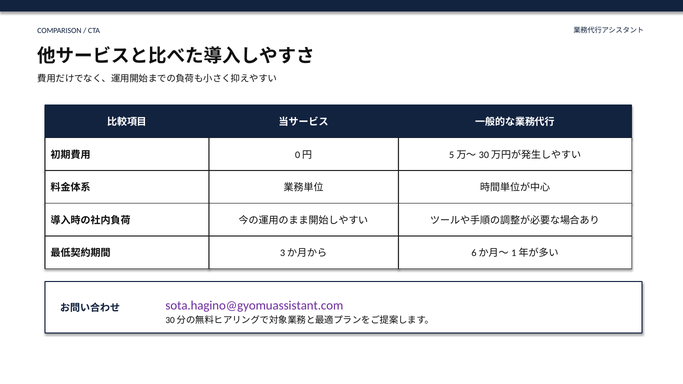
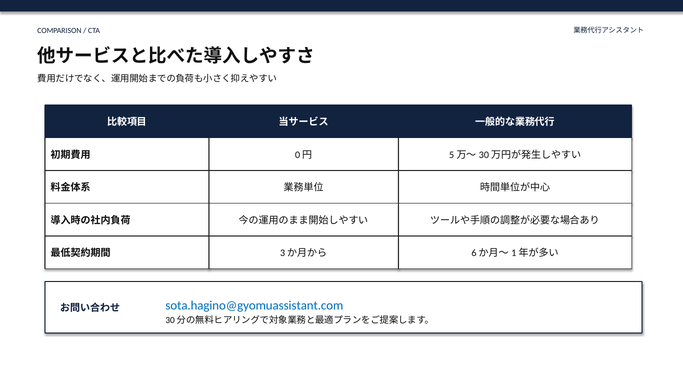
sota.hagino@gyomuassistant.com colour: purple -> blue
